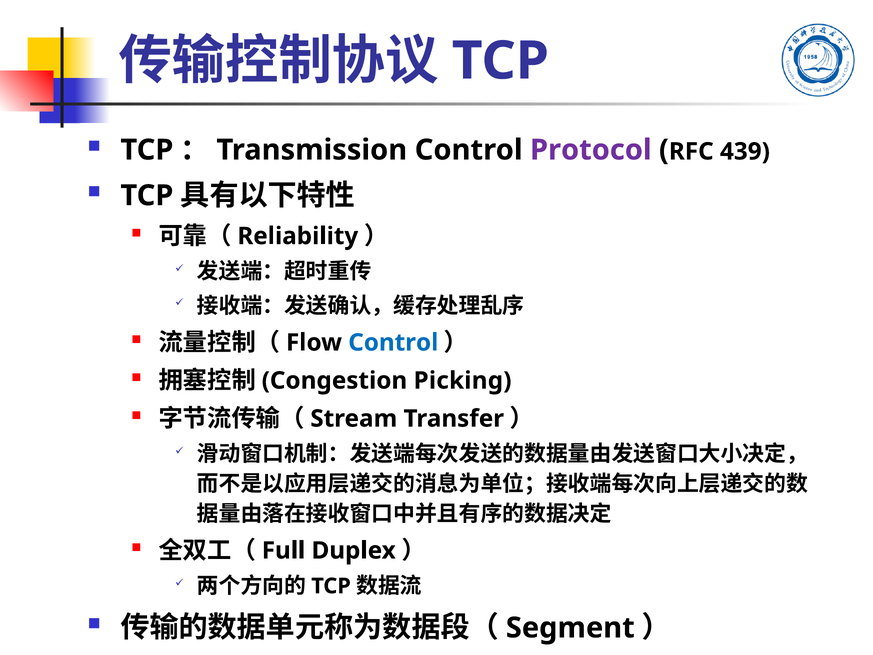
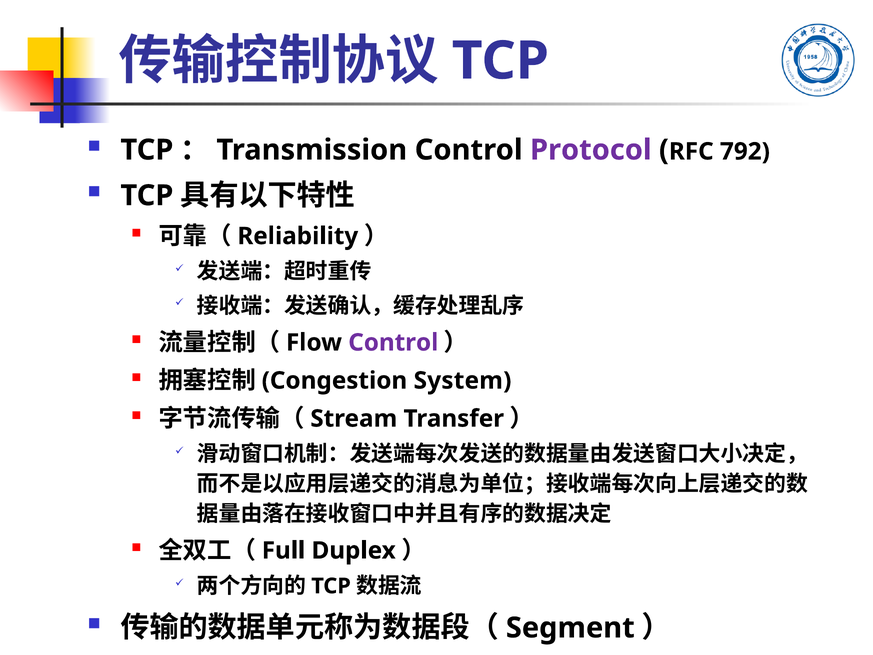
439: 439 -> 792
Control at (393, 342) colour: blue -> purple
Picking: Picking -> System
